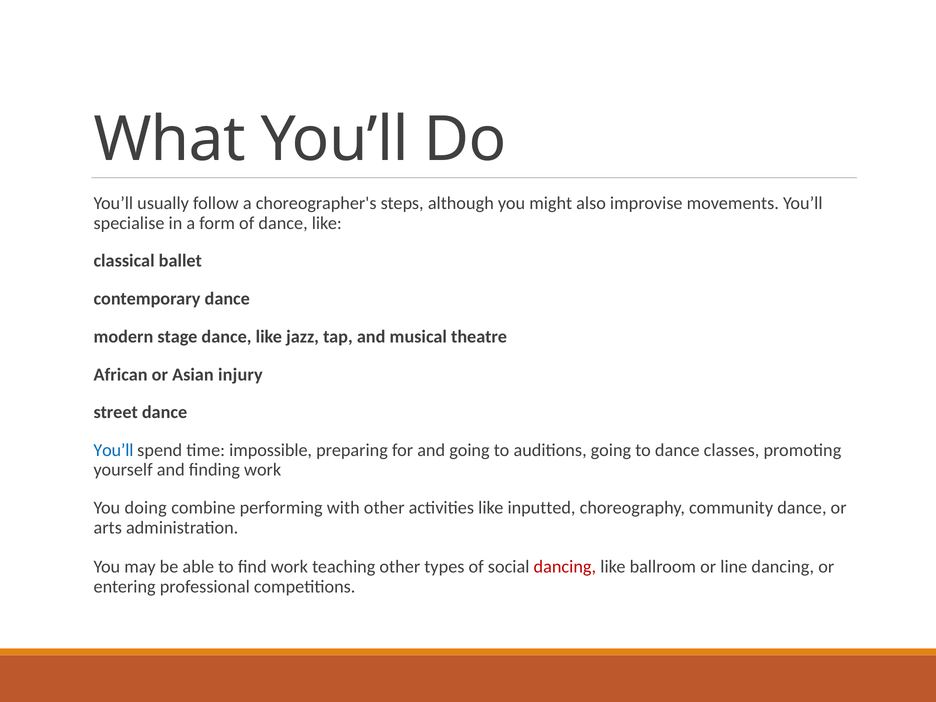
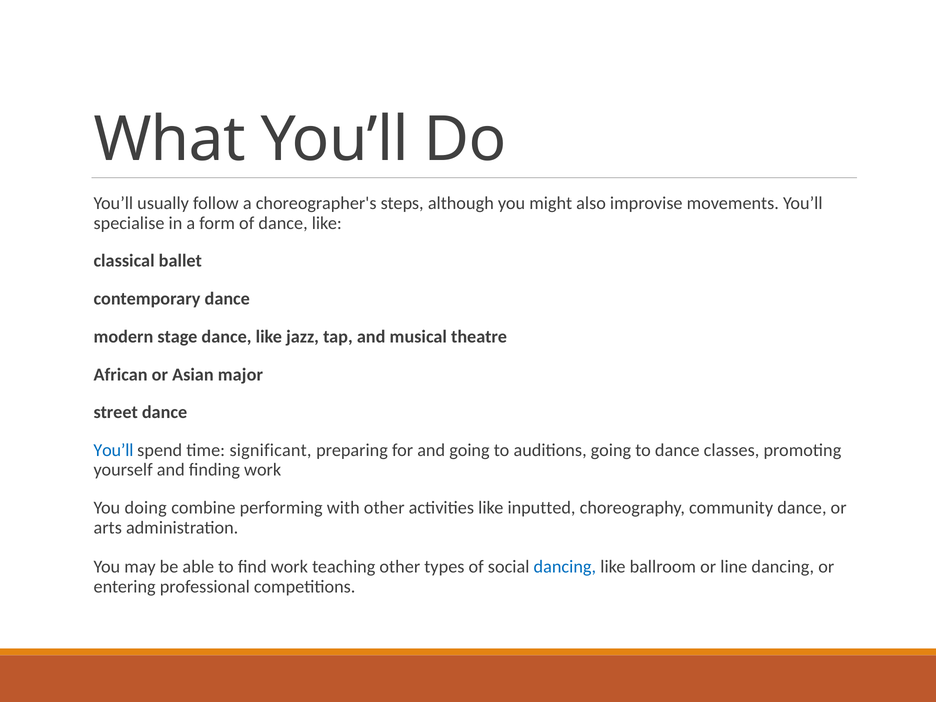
injury: injury -> major
impossible: impossible -> significant
dancing at (565, 567) colour: red -> blue
